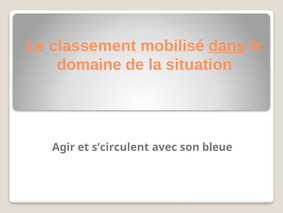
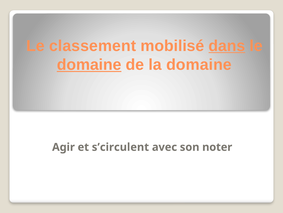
domaine at (89, 65) underline: none -> present
la situation: situation -> domaine
bleue: bleue -> noter
